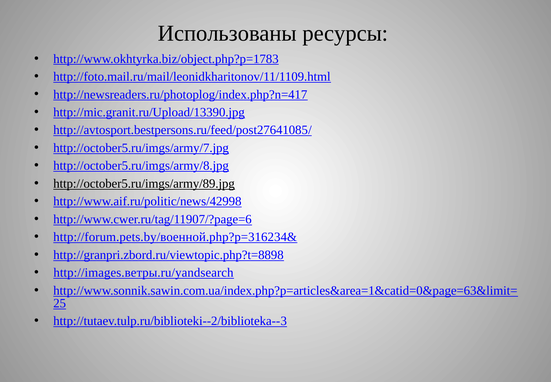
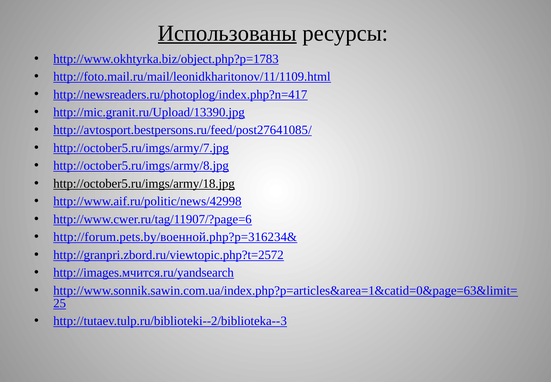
Использованы underline: none -> present
http://october5.ru/imgs/army/89.jpg: http://october5.ru/imgs/army/89.jpg -> http://october5.ru/imgs/army/18.jpg
http://granpri.zbord.ru/viewtopic.php?t=8898: http://granpri.zbord.ru/viewtopic.php?t=8898 -> http://granpri.zbord.ru/viewtopic.php?t=2572
http://images.ветры.ru/yandsearch: http://images.ветры.ru/yandsearch -> http://images.мчится.ru/yandsearch
